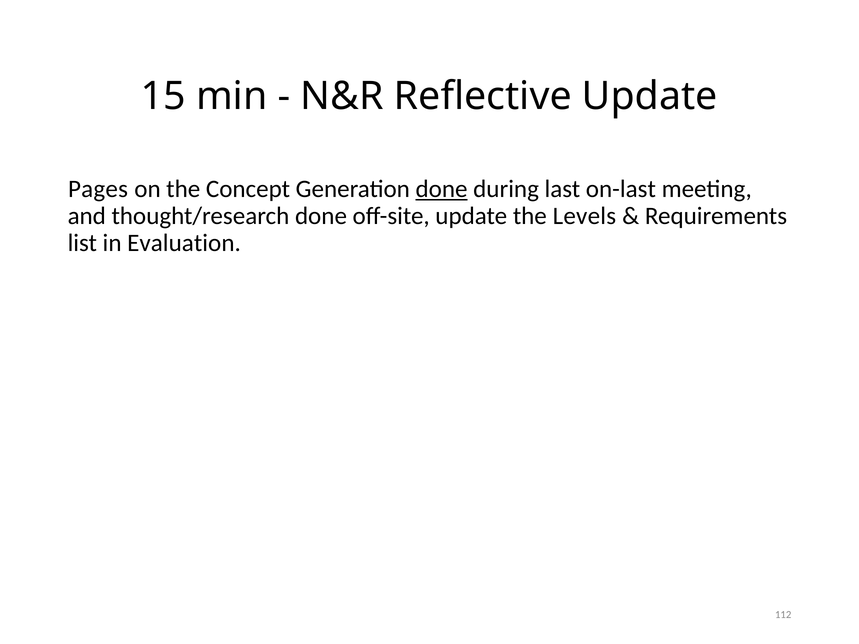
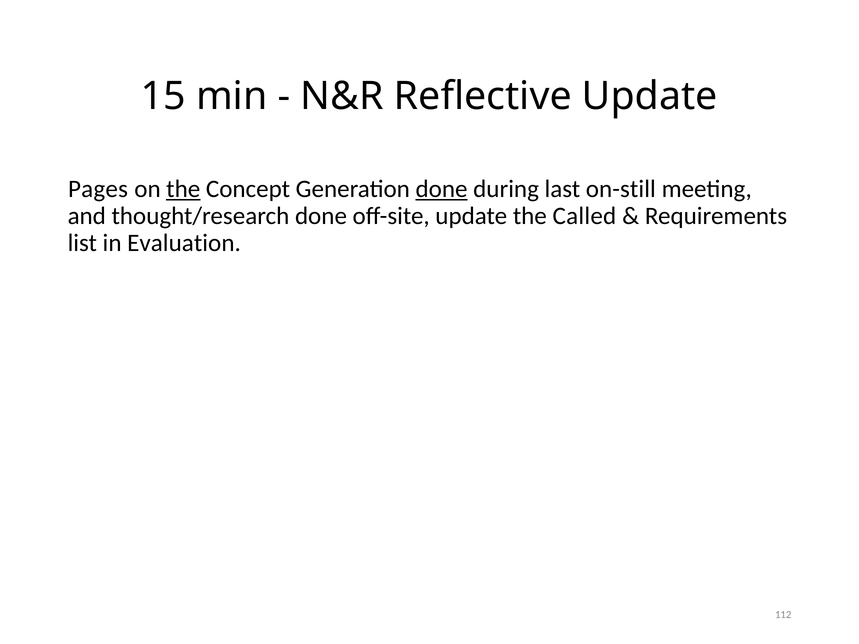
the at (183, 189) underline: none -> present
on-last: on-last -> on-still
Levels: Levels -> Called
